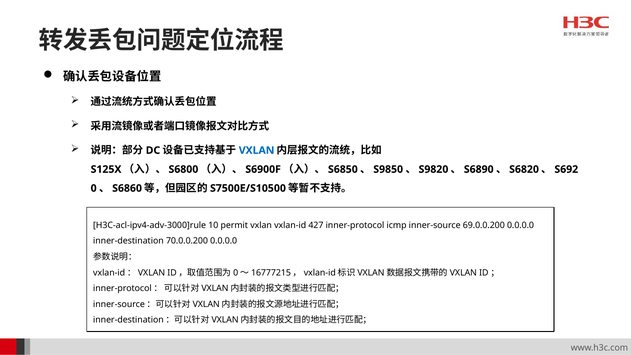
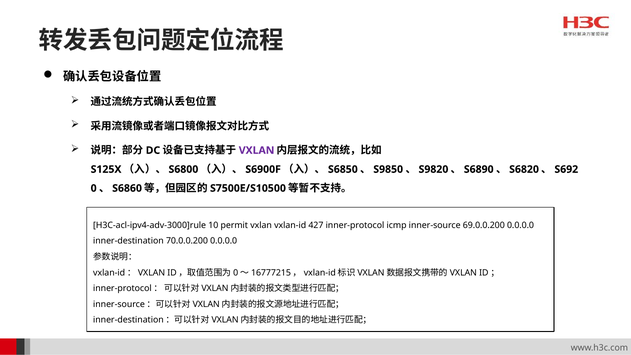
VXLAN at (257, 150) colour: blue -> purple
